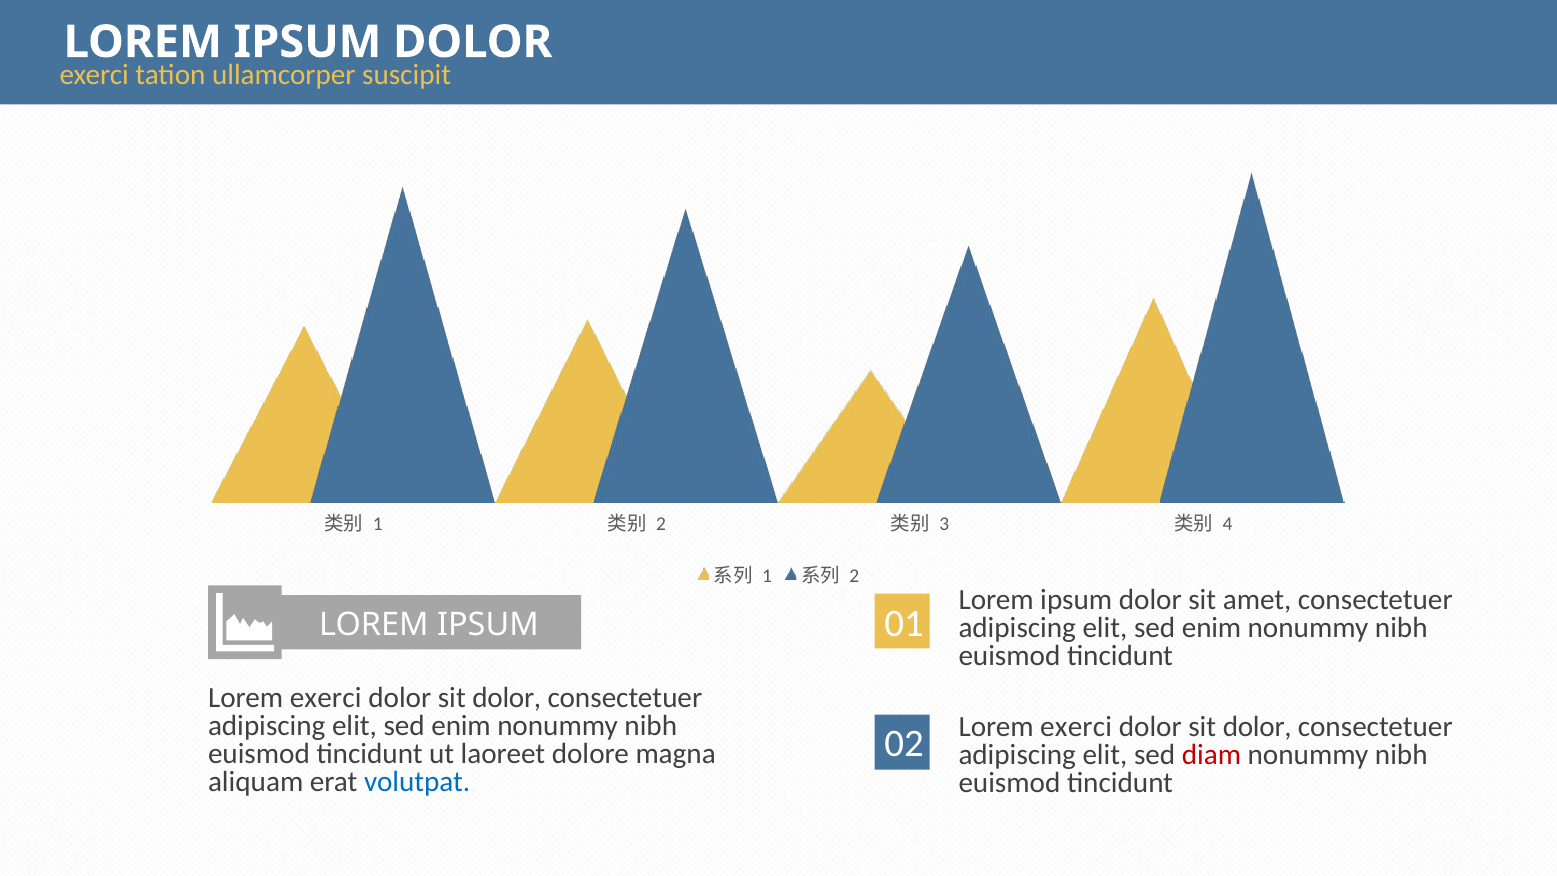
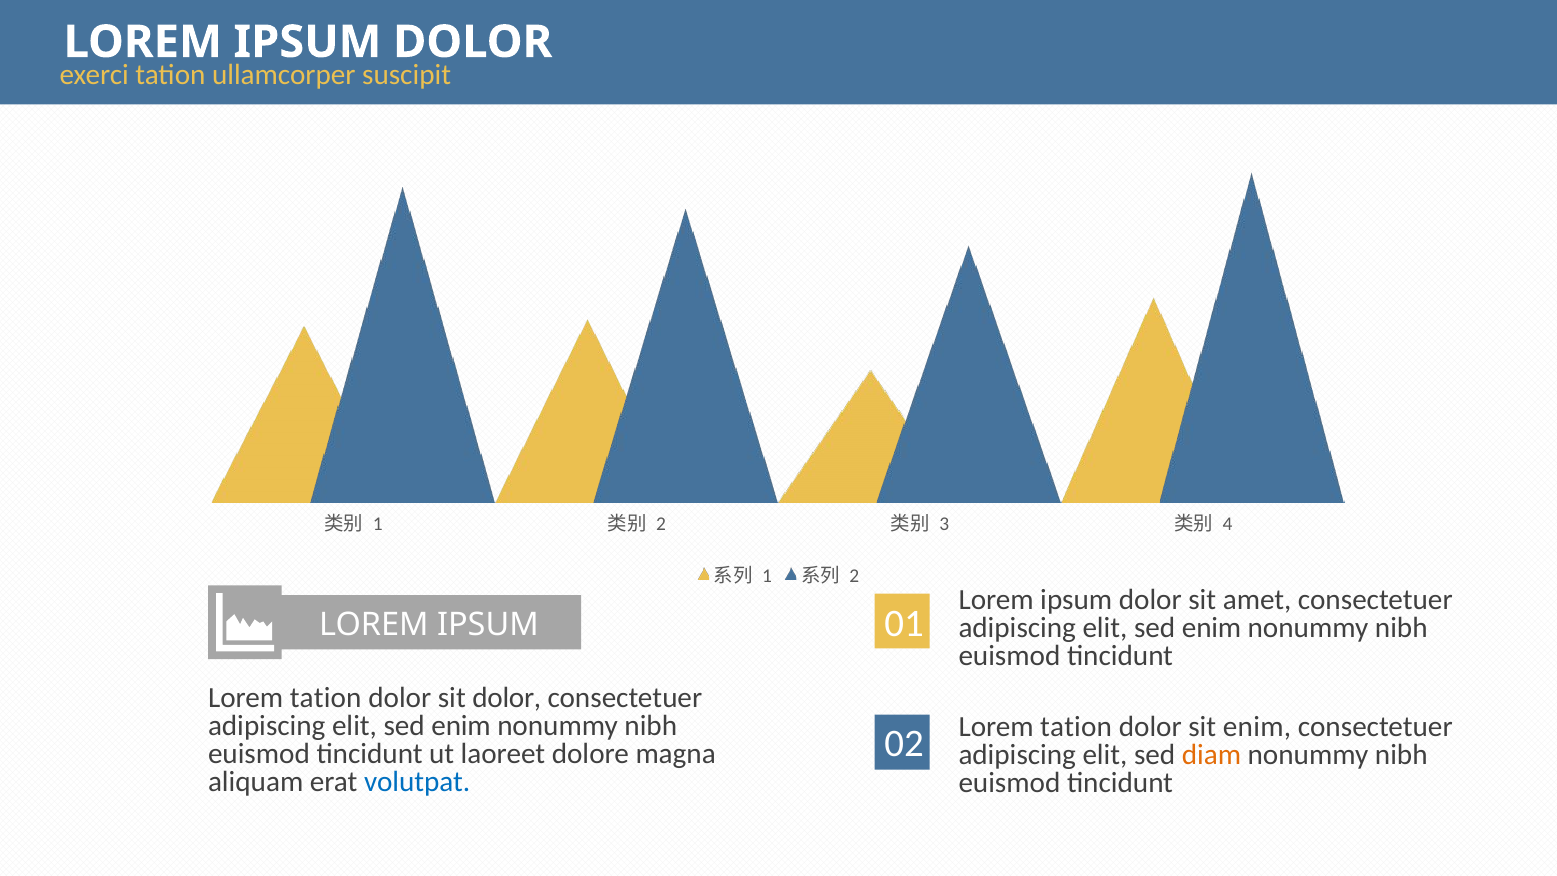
exerci at (326, 698): exerci -> tation
exerci at (1076, 726): exerci -> tation
dolor at (1257, 726): dolor -> enim
diam colour: red -> orange
